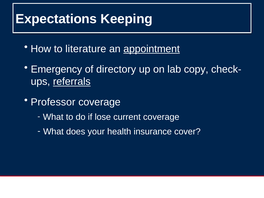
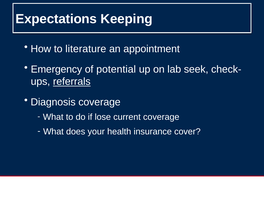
appointment underline: present -> none
directory: directory -> potential
copy: copy -> seek
Professor: Professor -> Diagnosis
